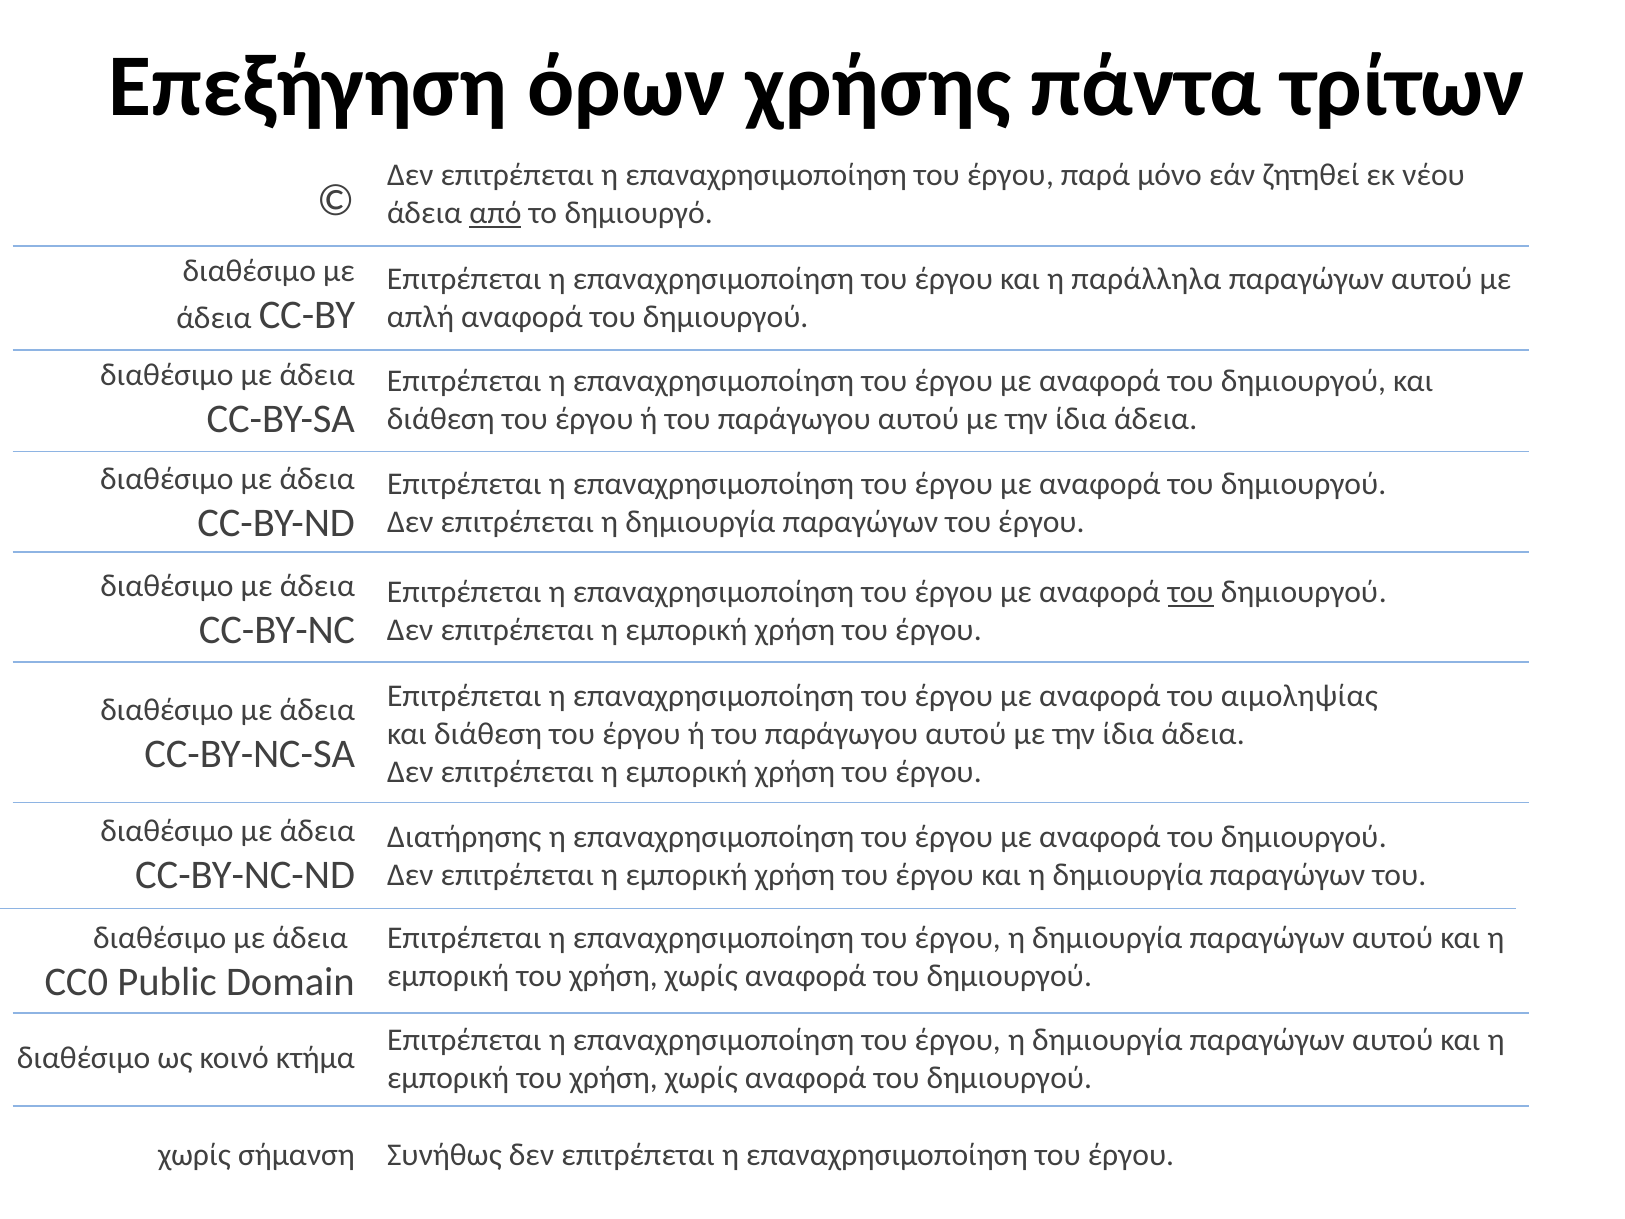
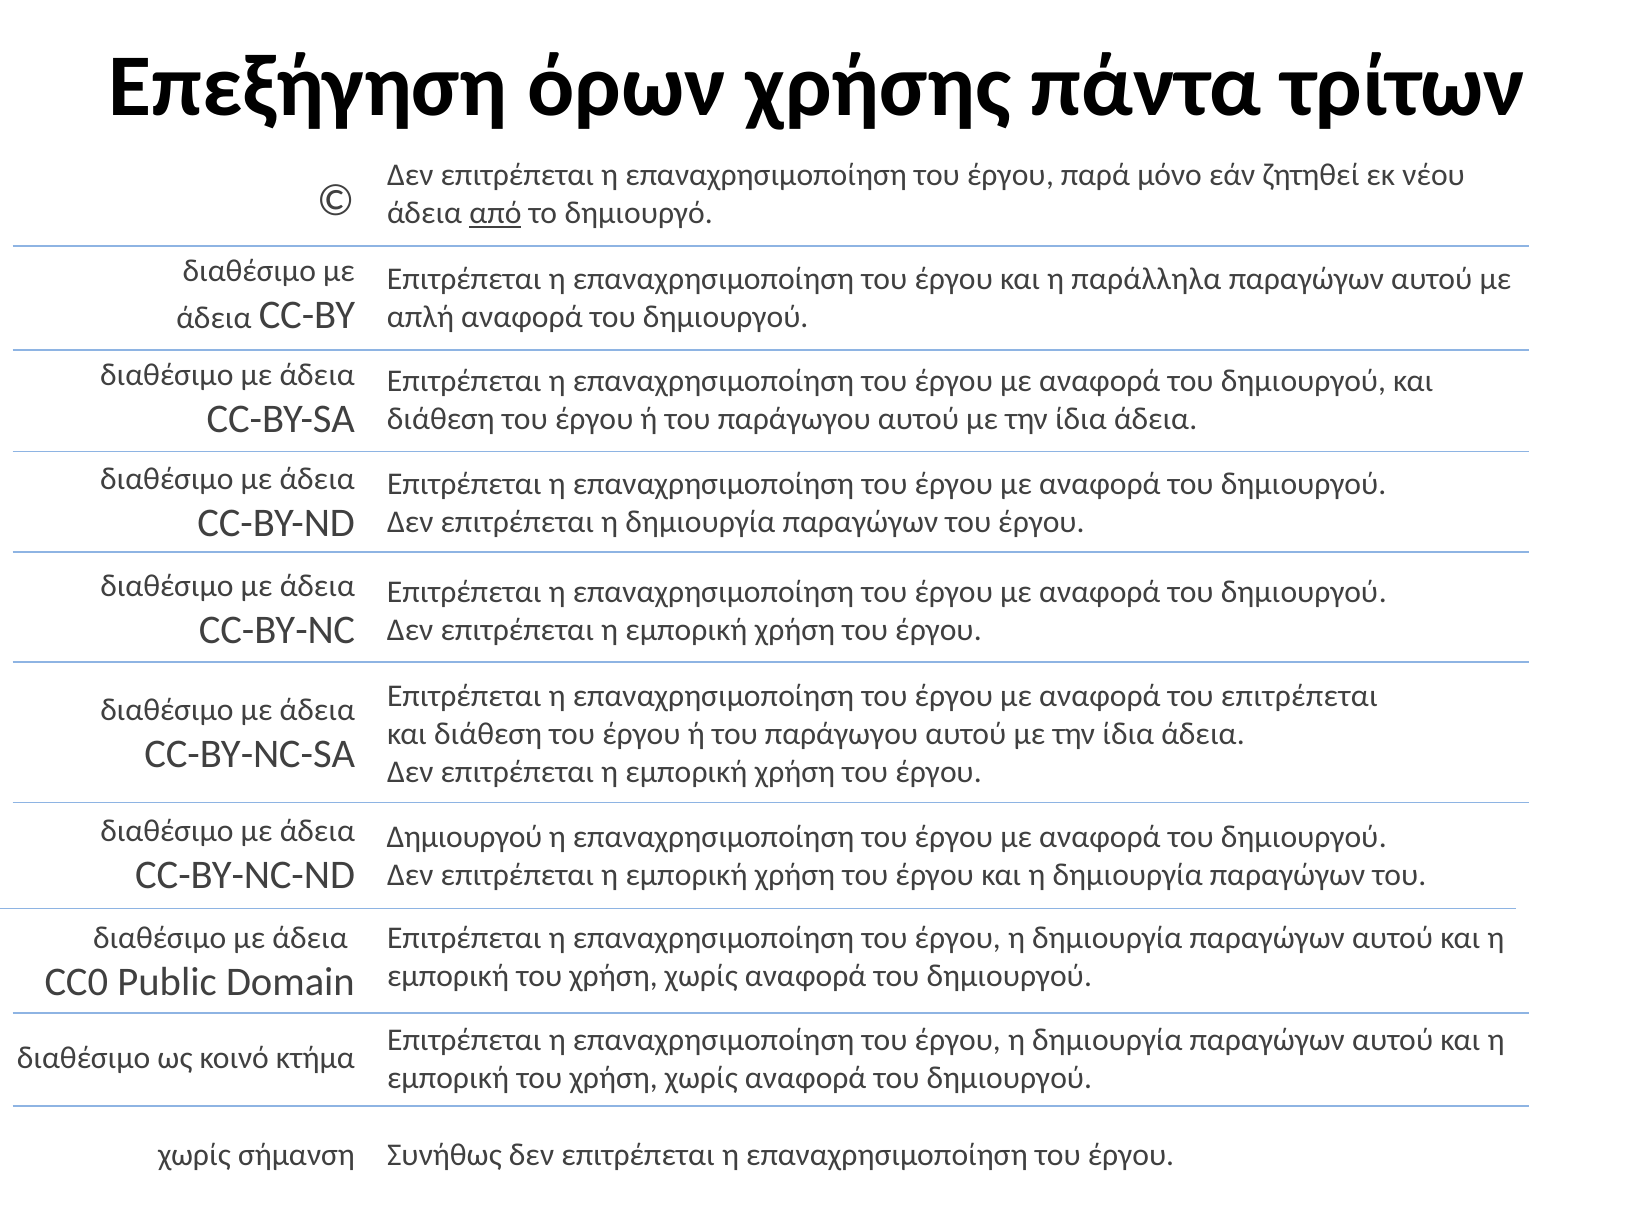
του at (1191, 592) underline: present -> none
του αιμοληψίας: αιμοληψίας -> επιτρέπεται
Διατήρησης at (464, 837): Διατήρησης -> Δημιουργού
